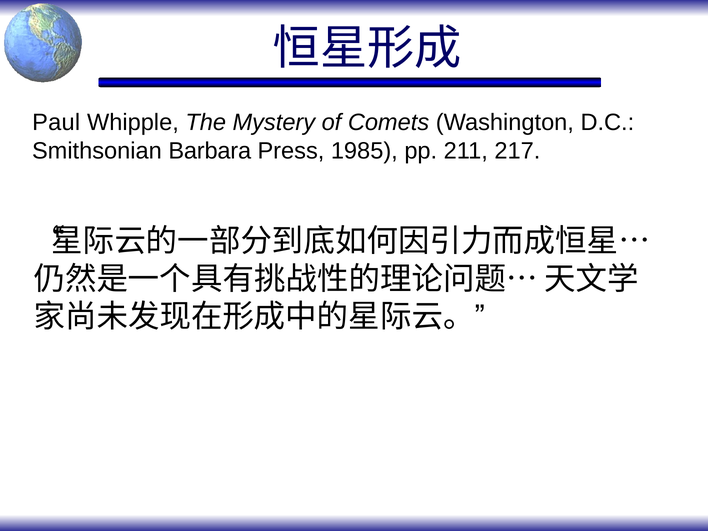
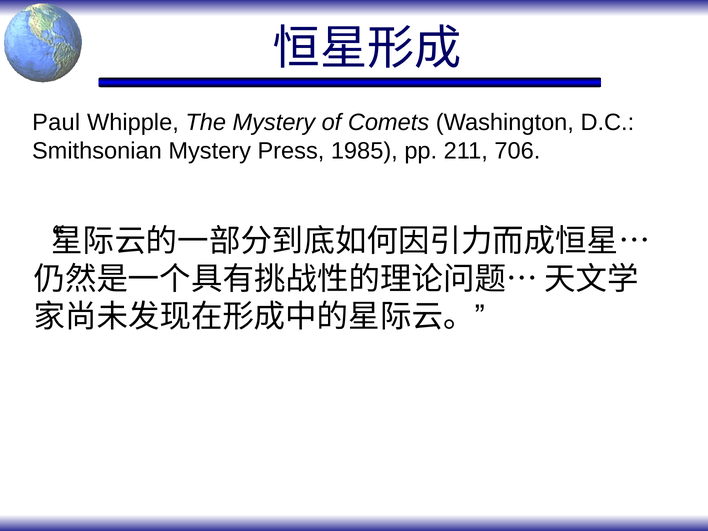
Smithsonian Barbara: Barbara -> Mystery
217: 217 -> 706
